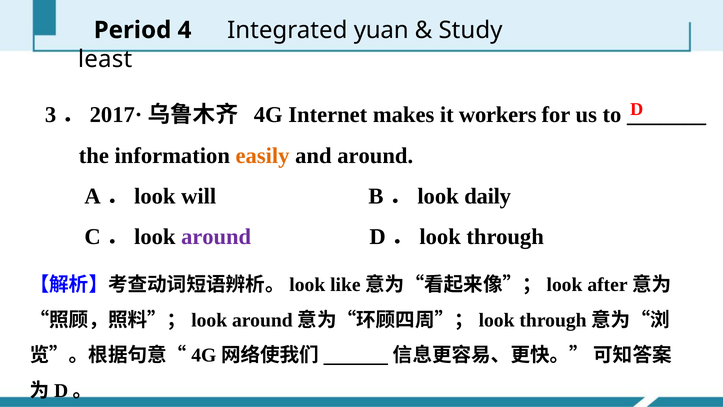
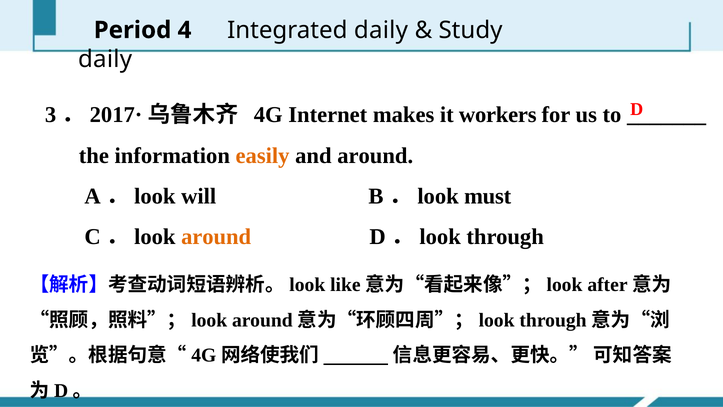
Integrated yuan: yuan -> daily
least at (105, 59): least -> daily
daily: daily -> must
around at (216, 237) colour: purple -> orange
